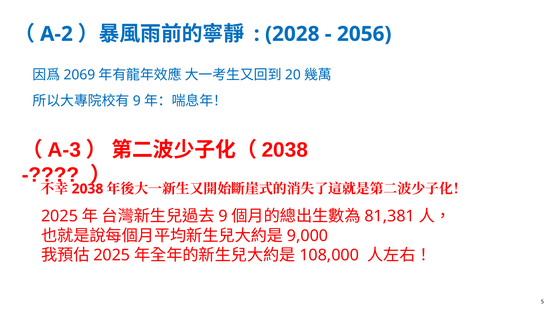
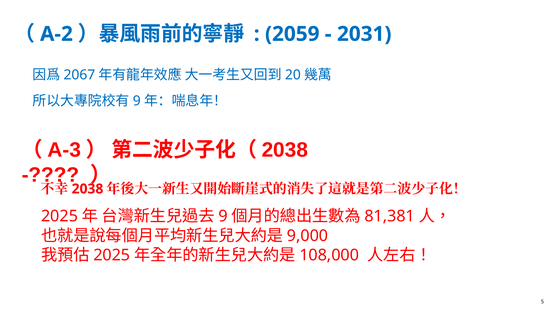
2028: 2028 -> 2059
2056: 2056 -> 2031
2069: 2069 -> 2067
